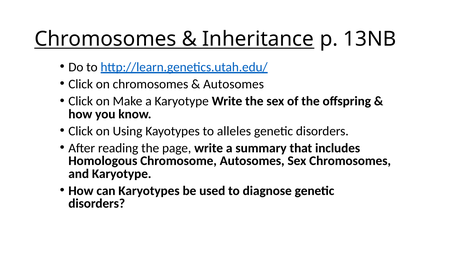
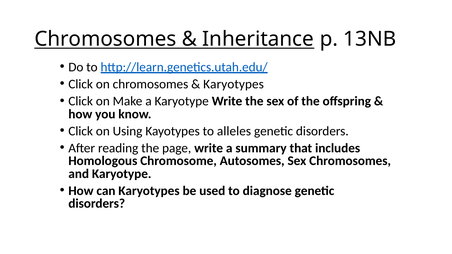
Autosomes at (234, 84): Autosomes -> Karyotypes
